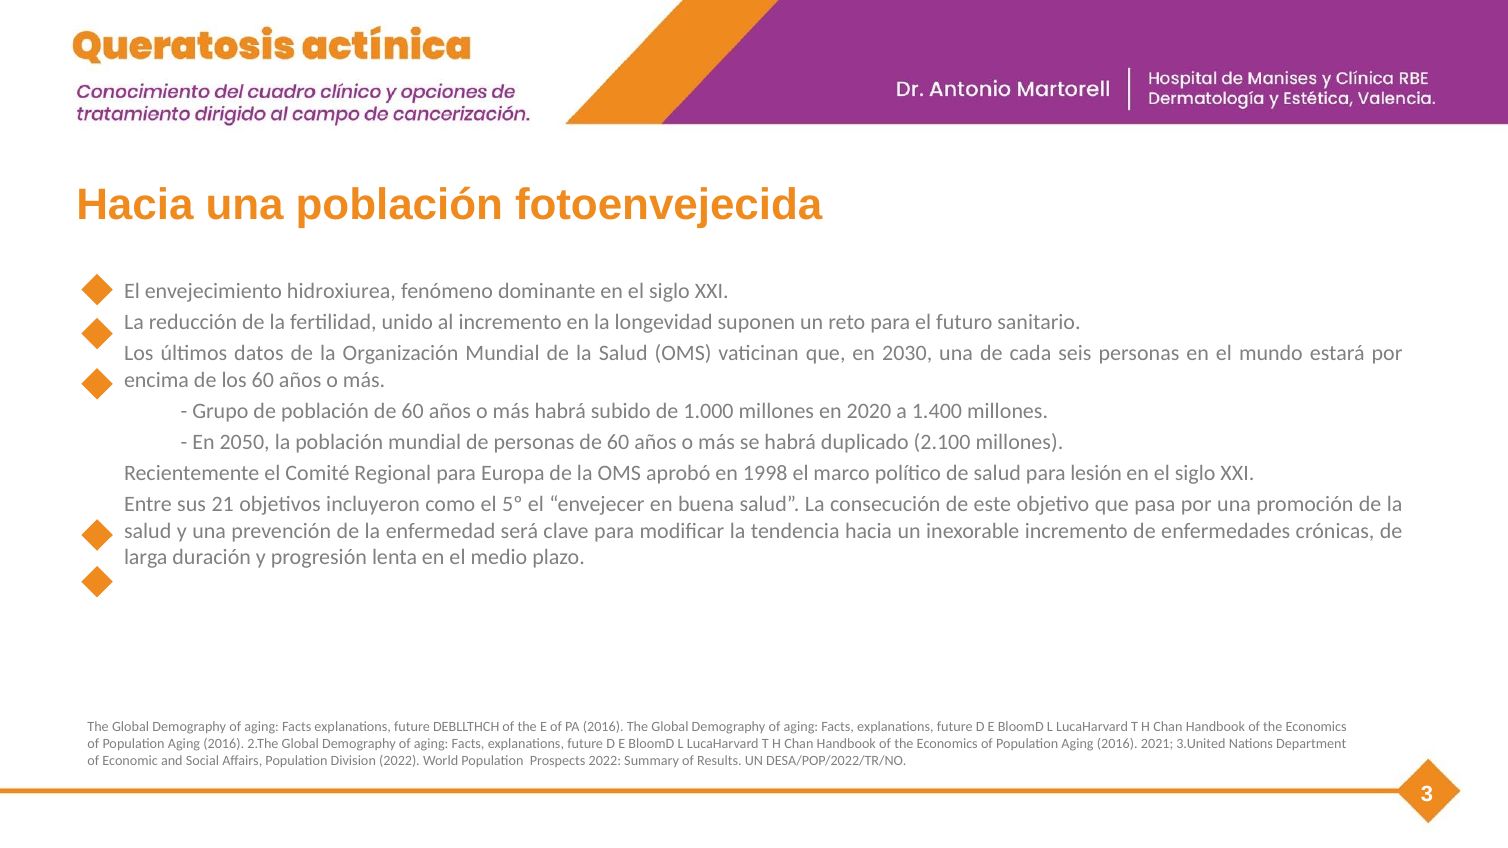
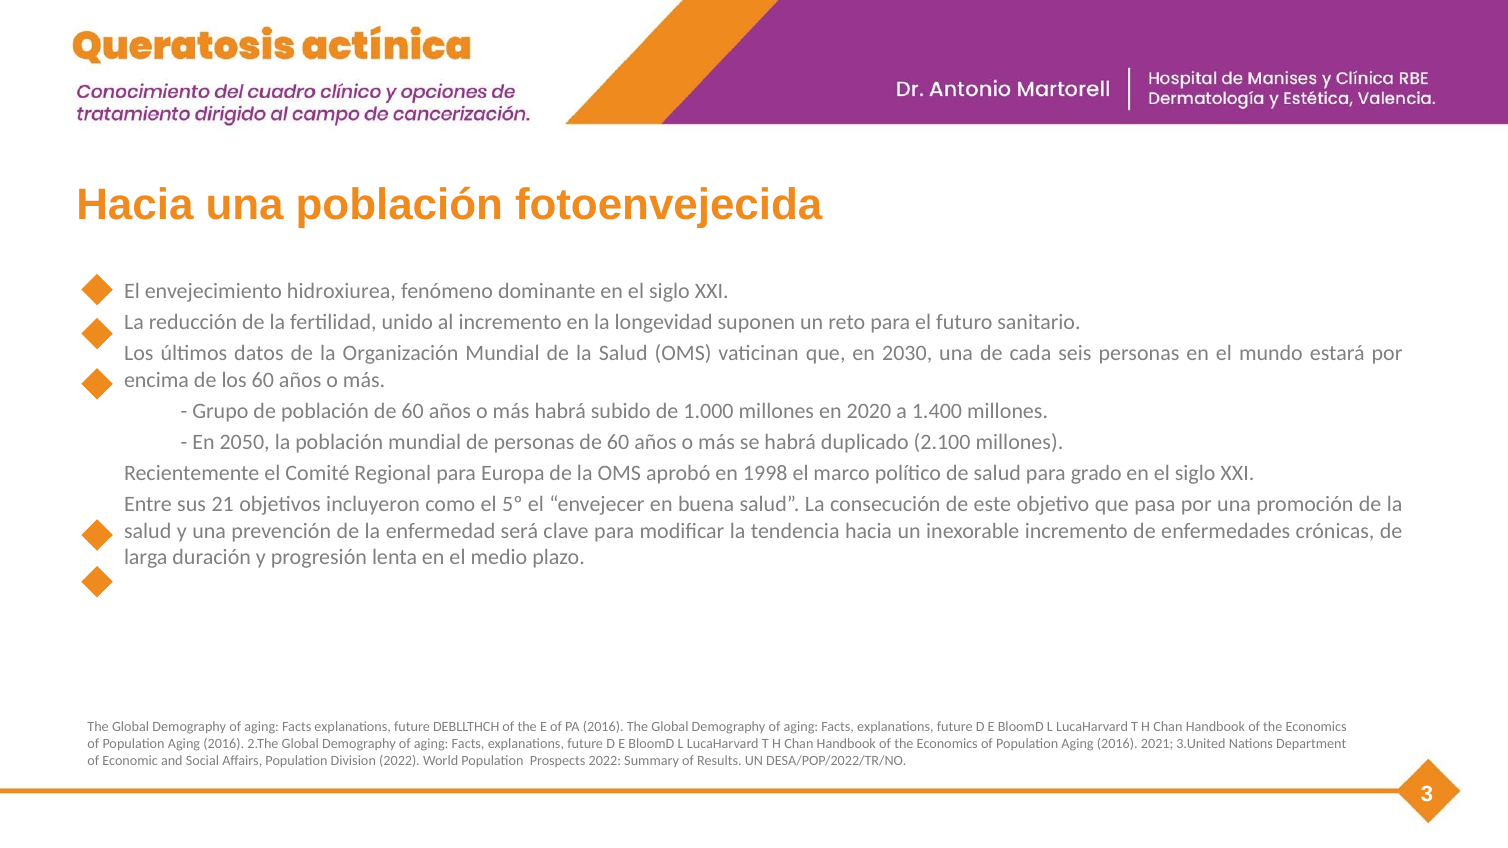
lesión: lesión -> grado
